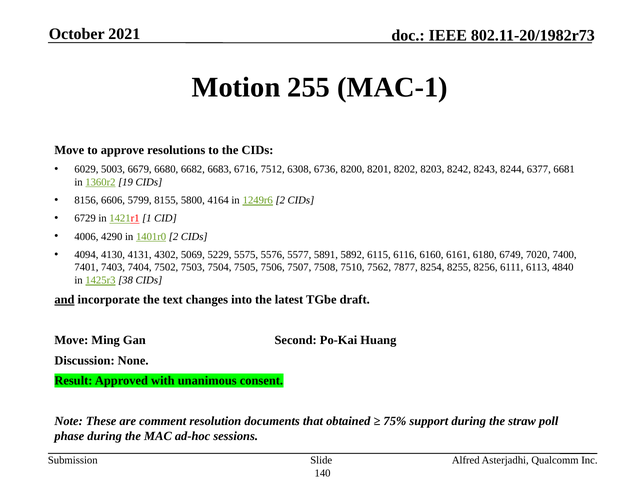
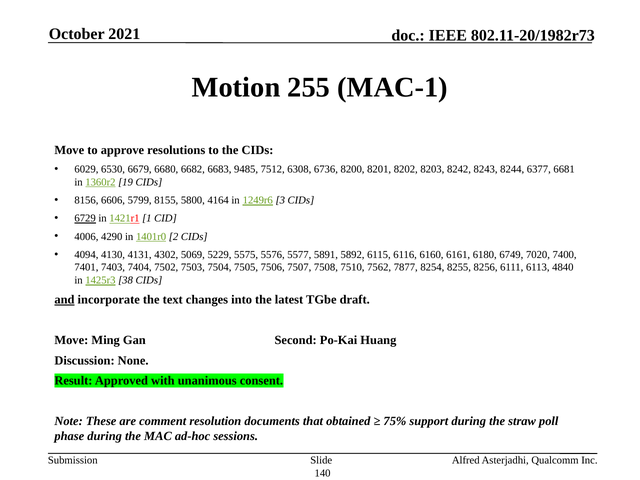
5003: 5003 -> 6530
6716: 6716 -> 9485
1249r6 2: 2 -> 3
6729 underline: none -> present
